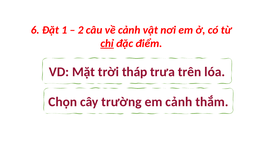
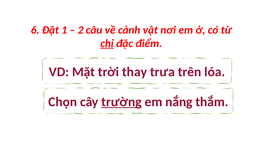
tháp: tháp -> thay
trường underline: none -> present
em cảnh: cảnh -> nắng
